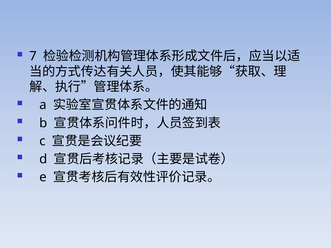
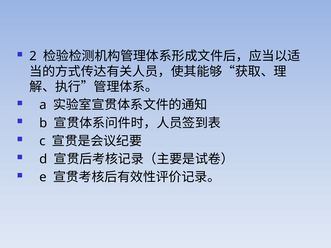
7: 7 -> 2
